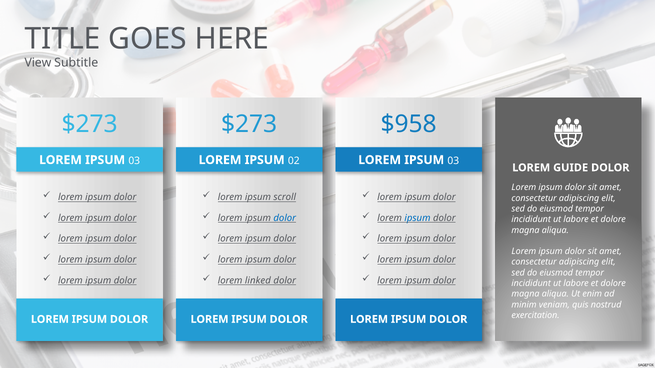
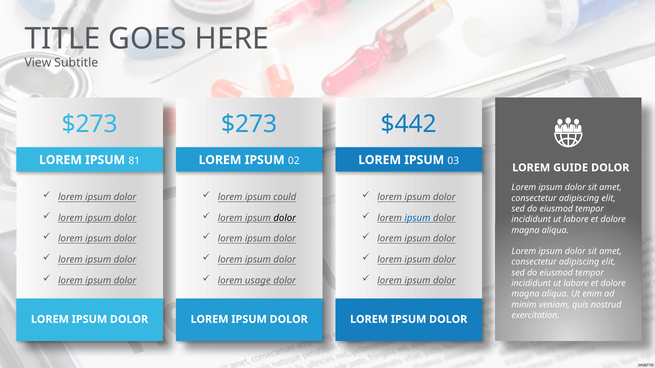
$958: $958 -> $442
03 at (134, 161): 03 -> 81
scroll: scroll -> could
dolor at (285, 218) colour: blue -> black
linked: linked -> usage
